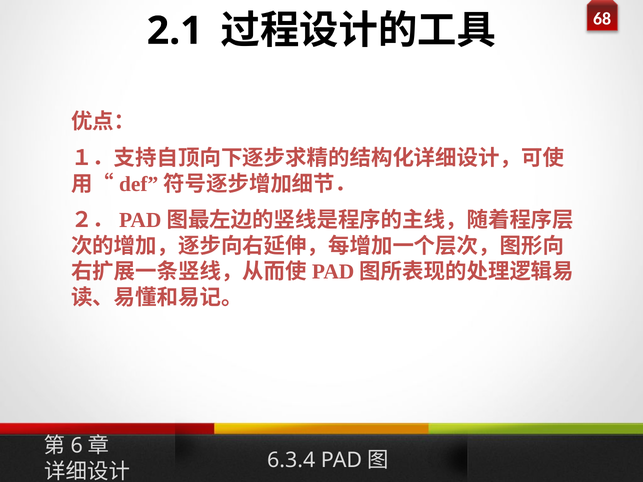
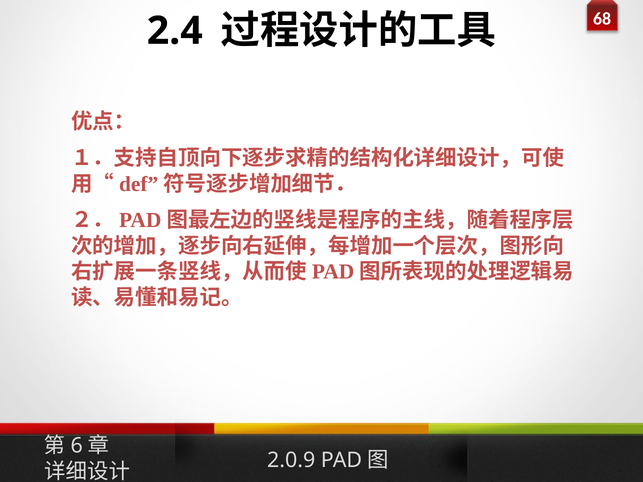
2.1: 2.1 -> 2.4
6.3.4: 6.3.4 -> 2.0.9
